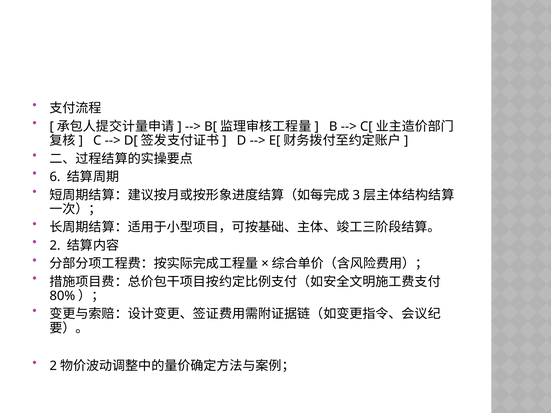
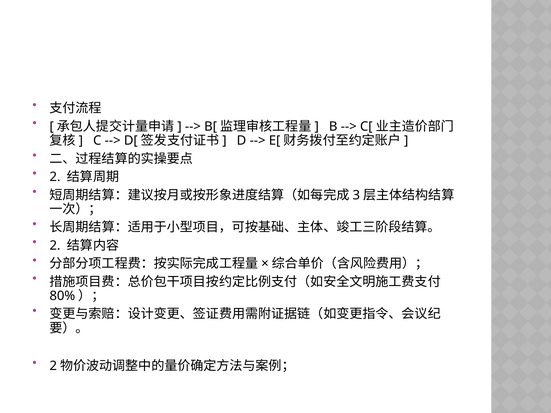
6 at (55, 177): 6 -> 2
